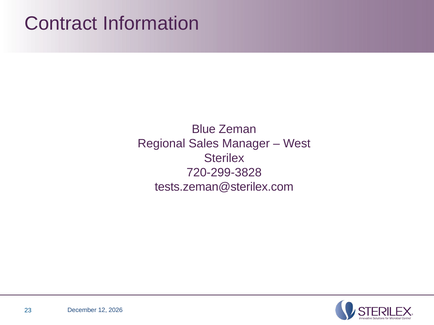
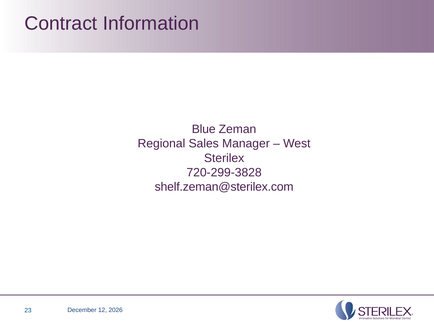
tests.zeman@sterilex.com: tests.zeman@sterilex.com -> shelf.zeman@sterilex.com
